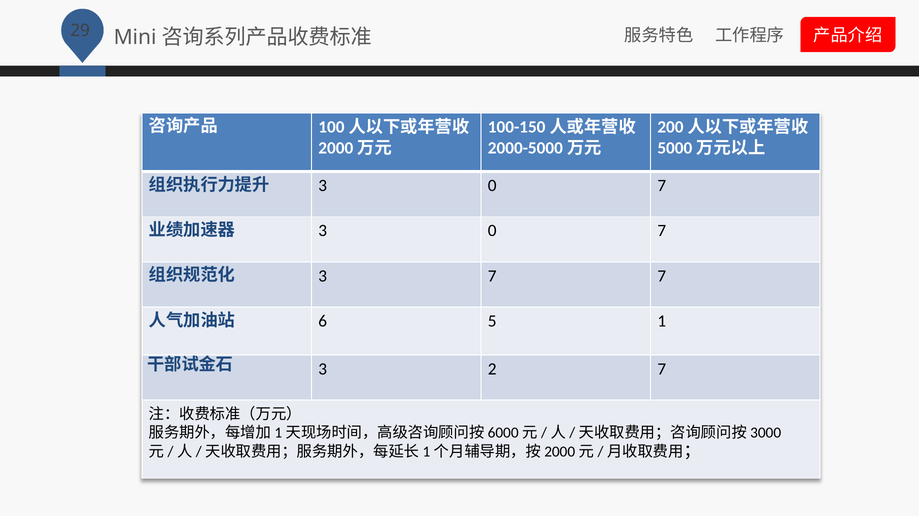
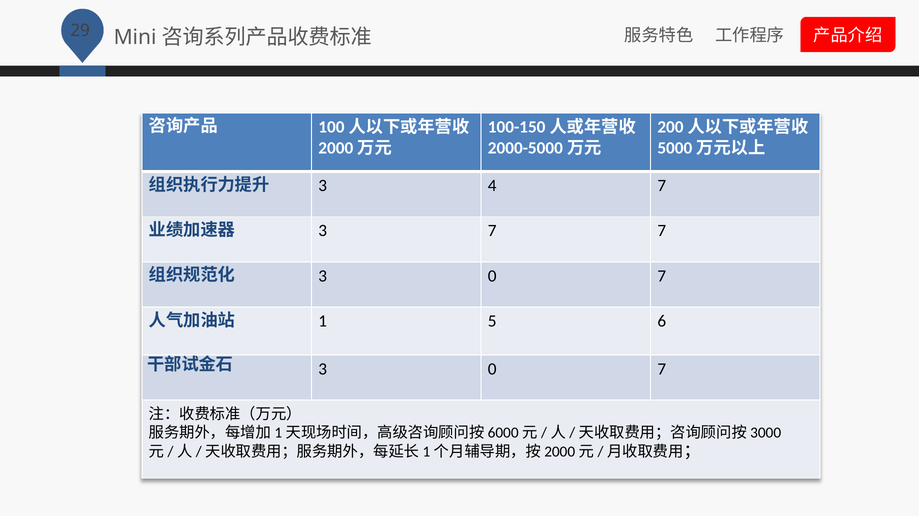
0 at (492, 186): 0 -> 4
0 at (492, 231): 0 -> 7
7 at (492, 276): 7 -> 0
6: 6 -> 1
1: 1 -> 6
2 at (492, 370): 2 -> 0
